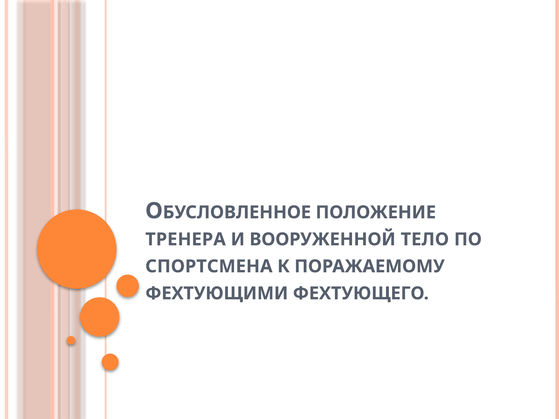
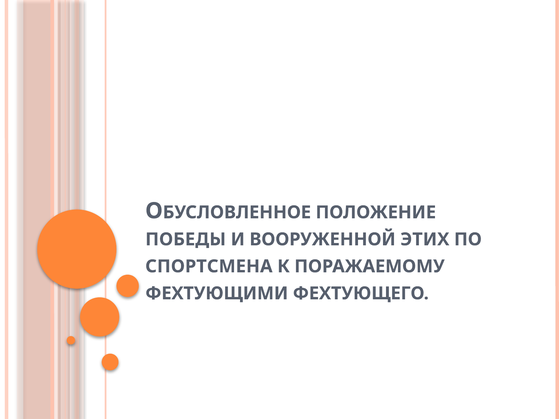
ТРЕНЕРА: ТРЕНЕРА -> ПОБЕДЫ
ТЕЛО: ТЕЛО -> ЭТИХ
